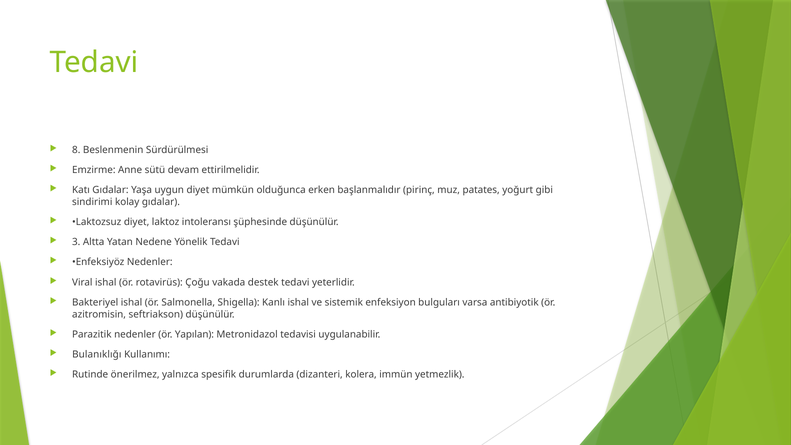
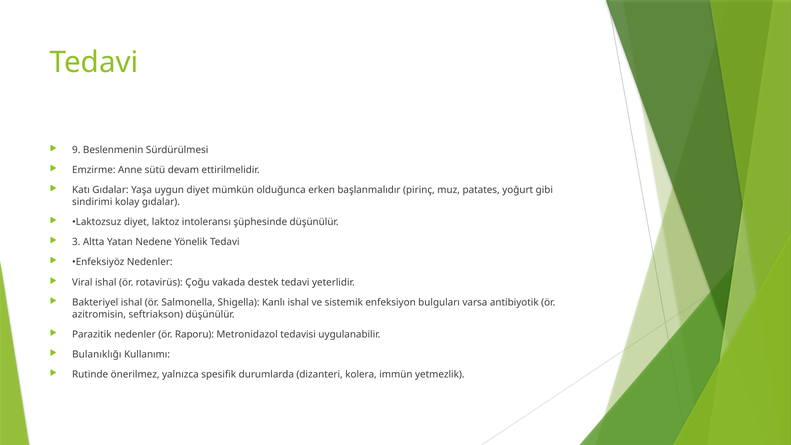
8: 8 -> 9
Yapılan: Yapılan -> Raporu
